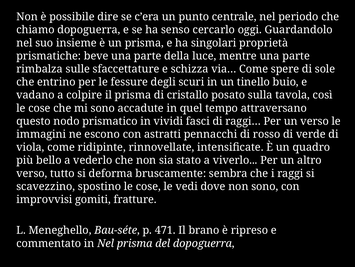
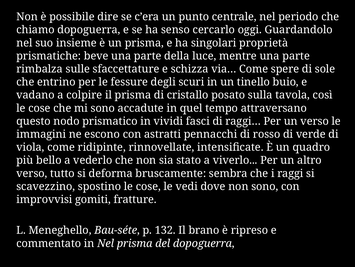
471: 471 -> 132
